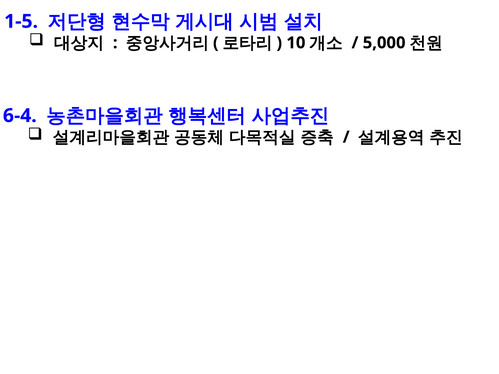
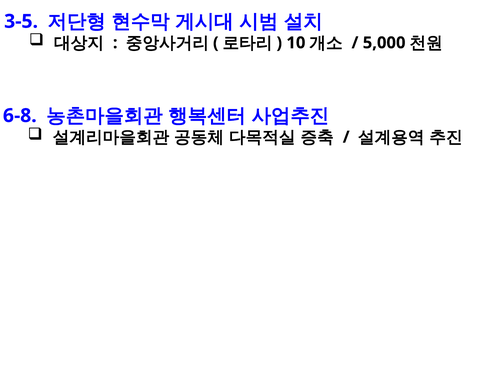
1-5: 1-5 -> 3-5
6-4: 6-4 -> 6-8
